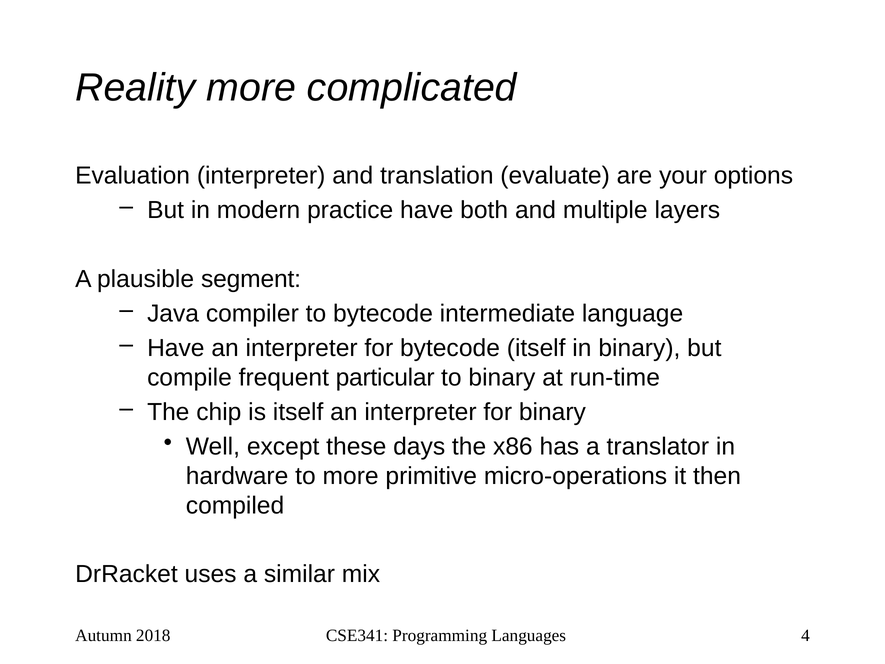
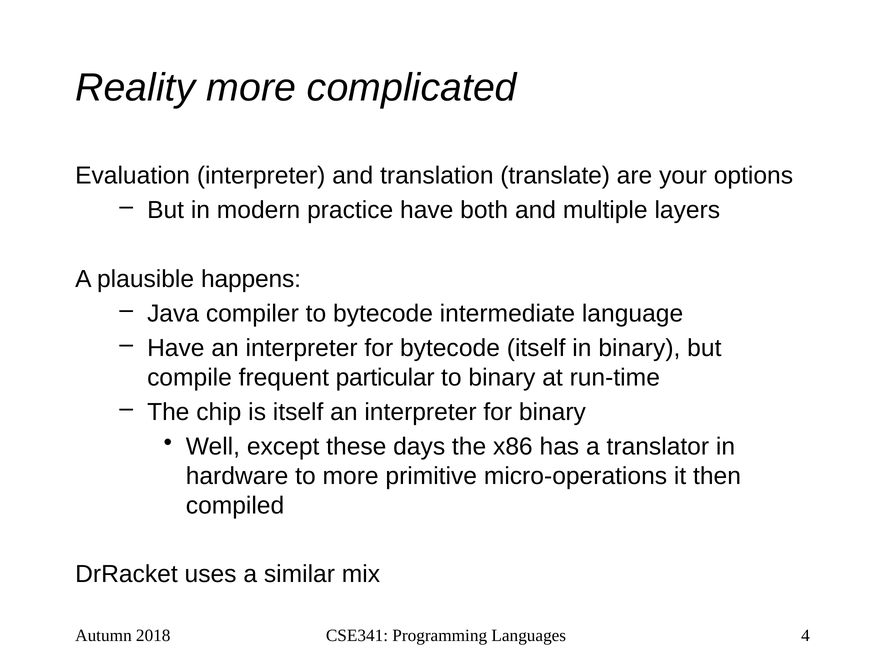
evaluate: evaluate -> translate
segment: segment -> happens
